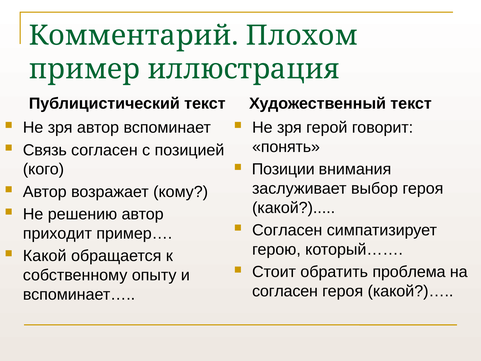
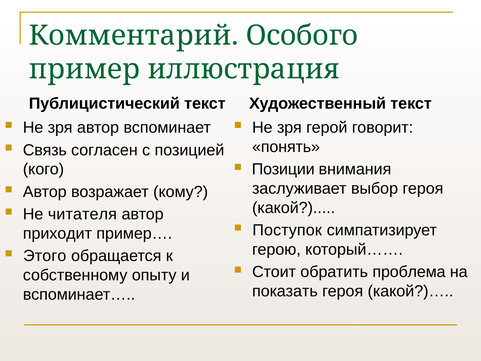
Плохом: Плохом -> Особого
решению: решению -> читателя
Согласен at (287, 230): Согласен -> Поступок
Какой at (45, 256): Какой -> Этого
согласен at (285, 291): согласен -> показать
